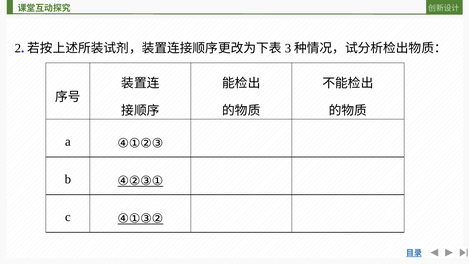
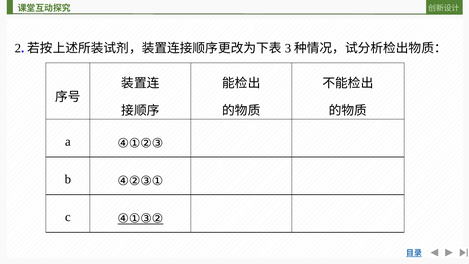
④②③① underline: present -> none
